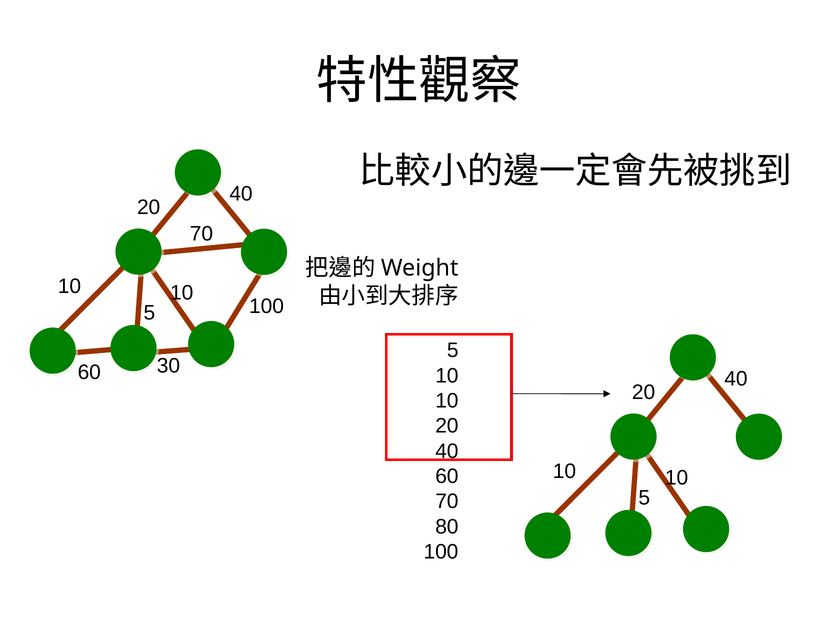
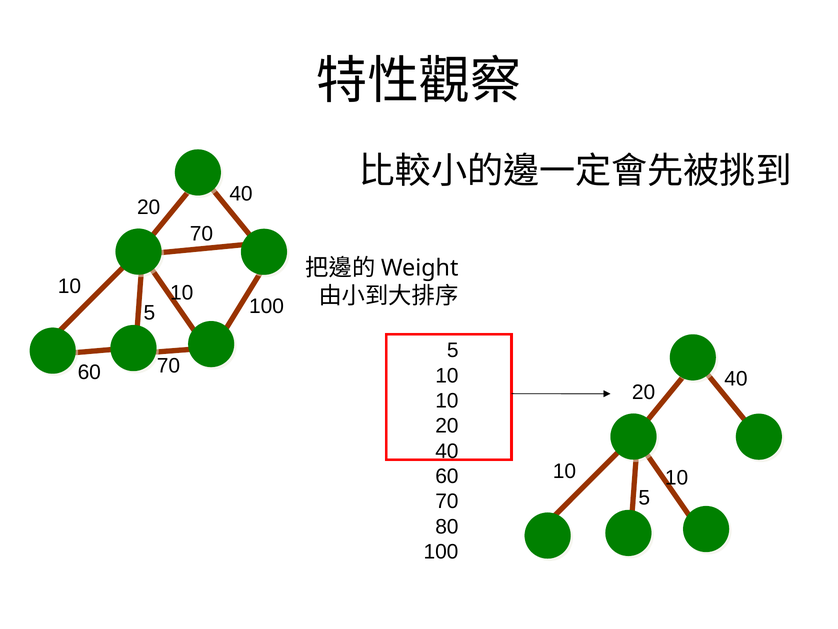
30 at (168, 365): 30 -> 70
